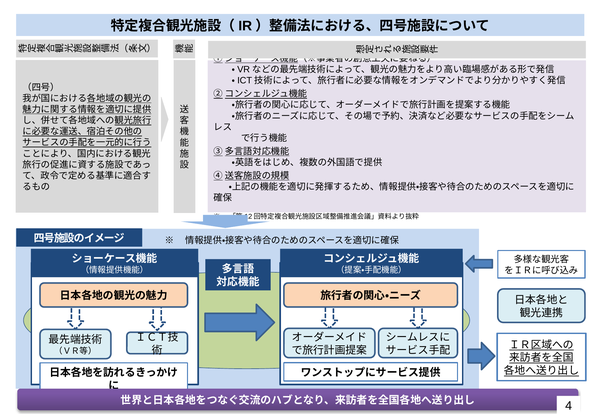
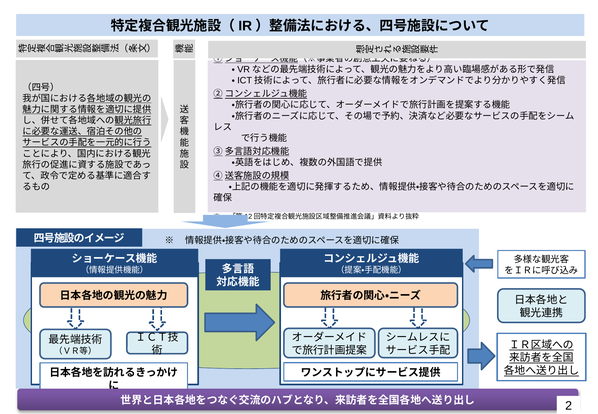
4: 4 -> 2
